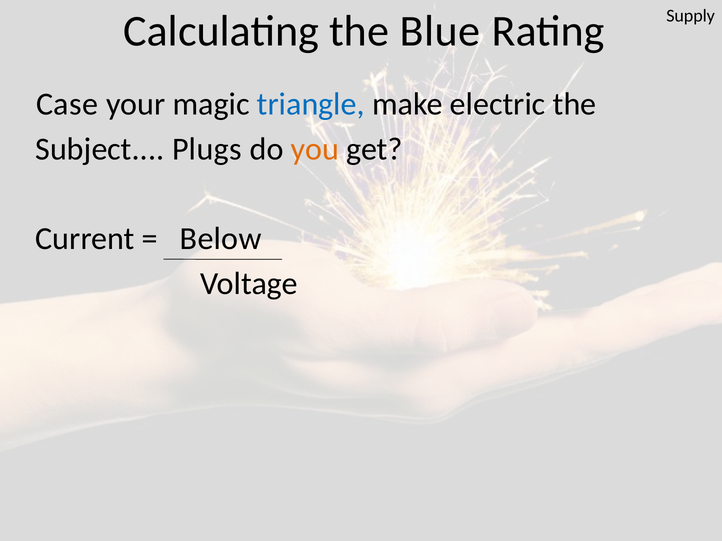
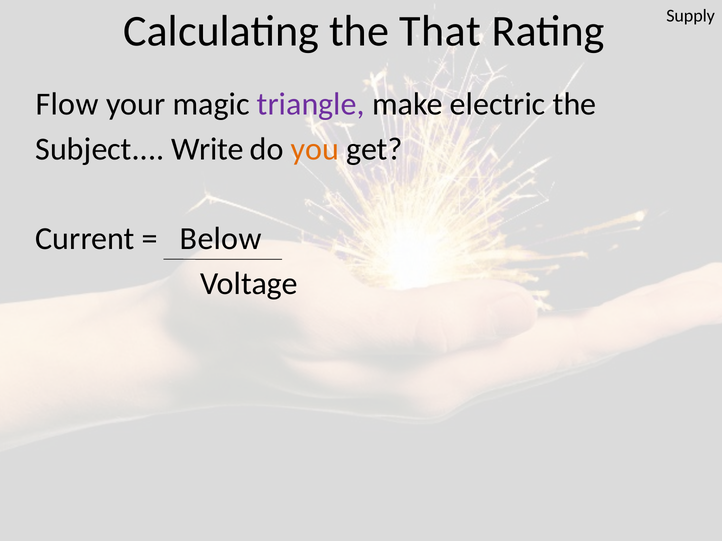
Blue: Blue -> That
Case: Case -> Flow
triangle colour: blue -> purple
Plugs: Plugs -> Write
